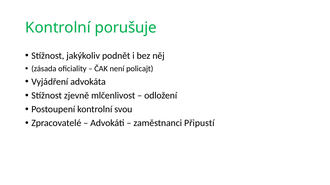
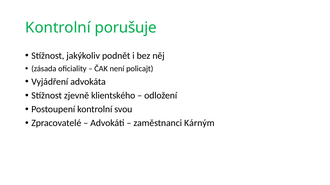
mlčenlivost: mlčenlivost -> klientského
Připustí: Připustí -> Kárným
